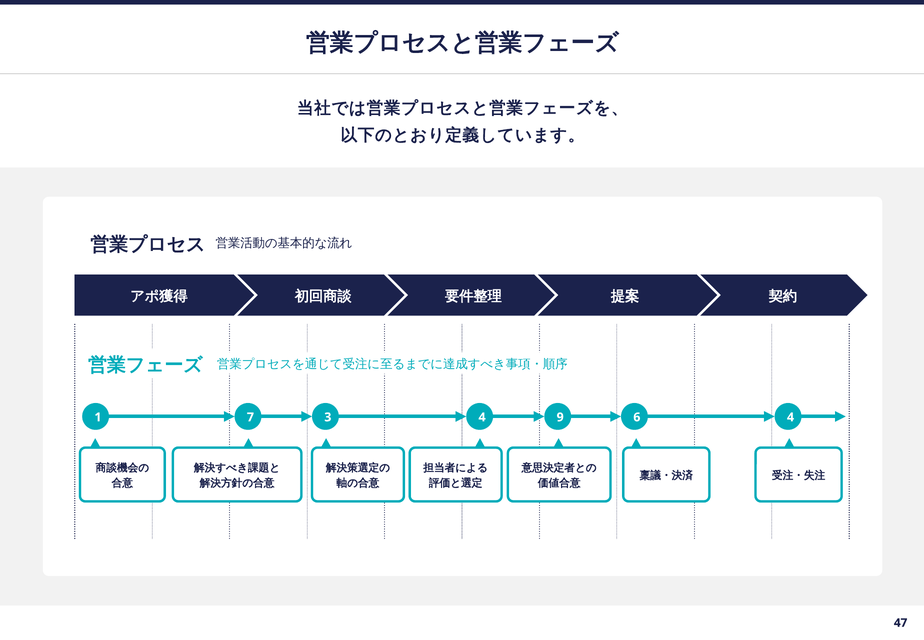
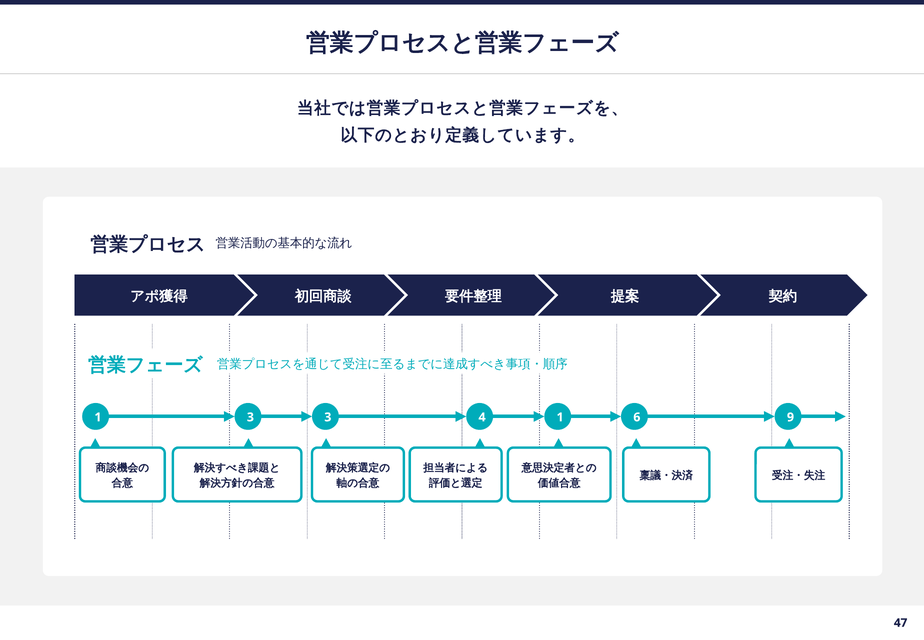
1 7: 7 -> 3
4 9: 9 -> 1
6 4: 4 -> 9
